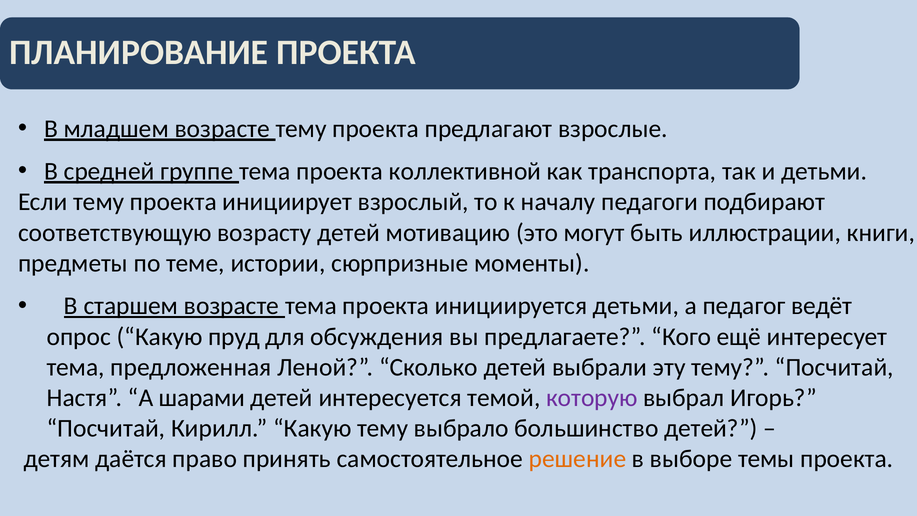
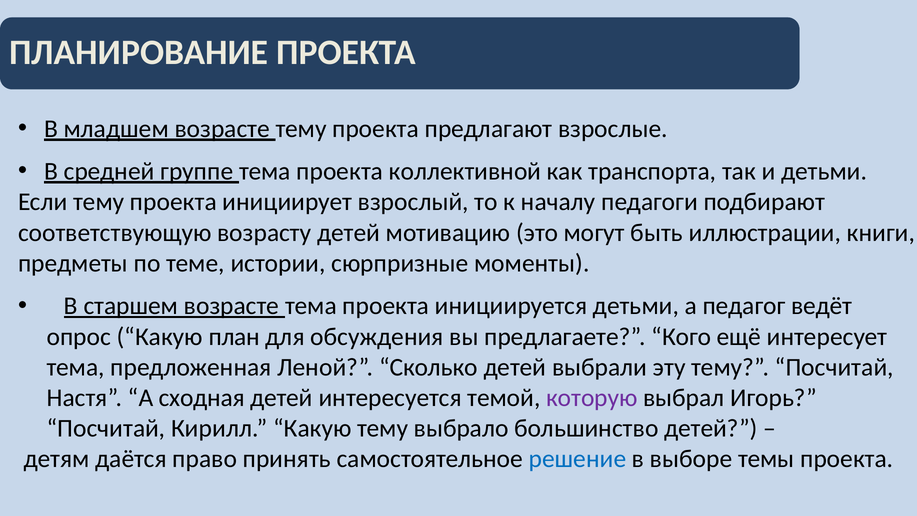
пруд: пруд -> план
шарами: шарами -> сходная
решение colour: orange -> blue
